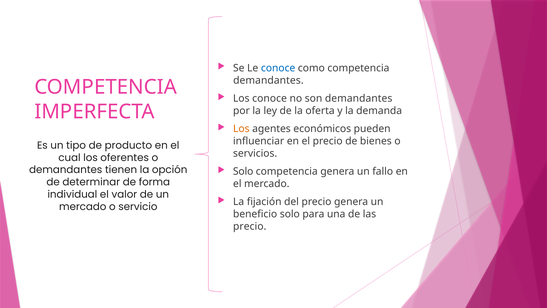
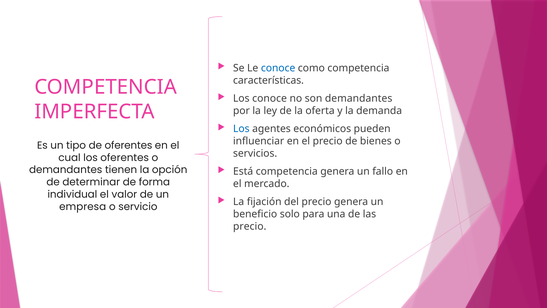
demandantes at (268, 80): demandantes -> características
Los at (241, 129) colour: orange -> blue
de producto: producto -> oferentes
Solo at (243, 171): Solo -> Está
mercado at (83, 207): mercado -> empresa
